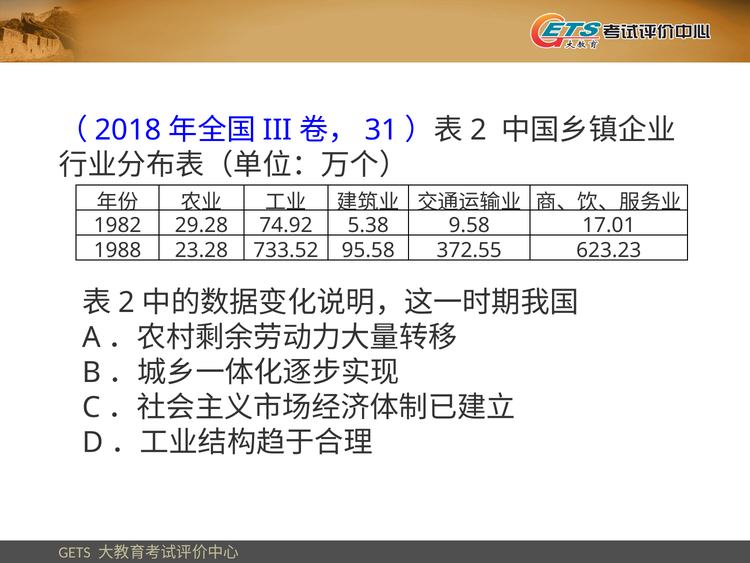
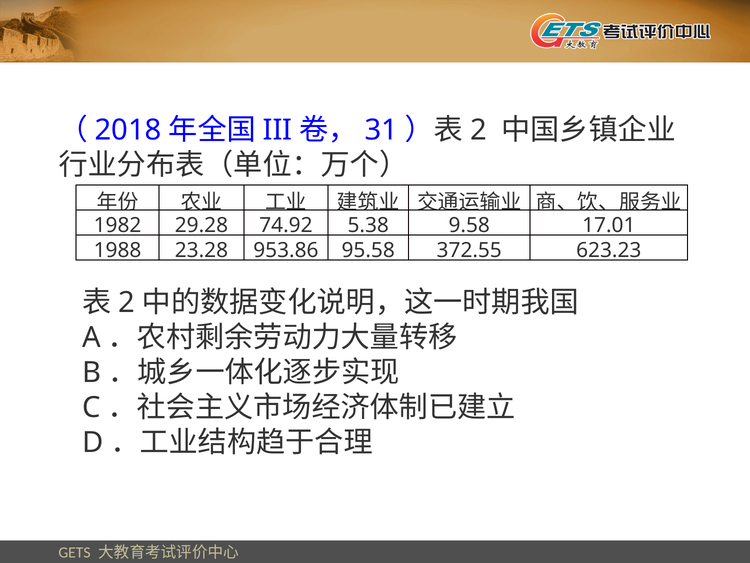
733.52: 733.52 -> 953.86
